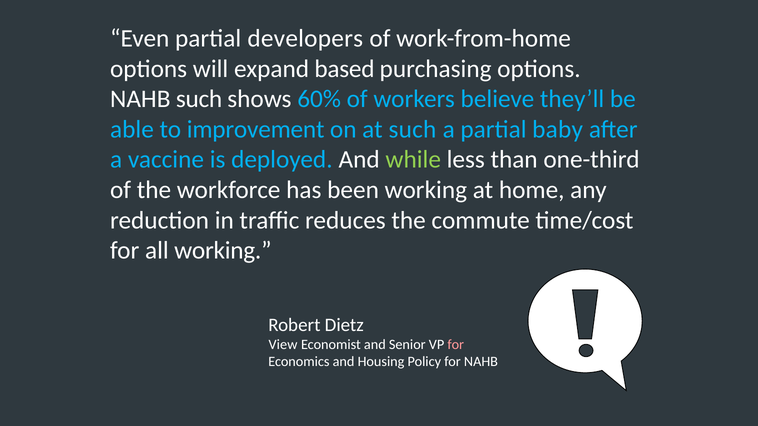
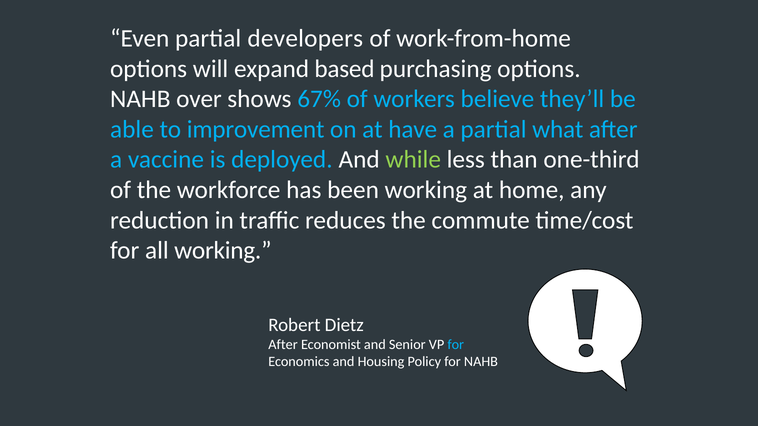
NAHB such: such -> over
60%: 60% -> 67%
at such: such -> have
baby: baby -> what
View at (283, 345): View -> After
for at (456, 345) colour: pink -> light blue
